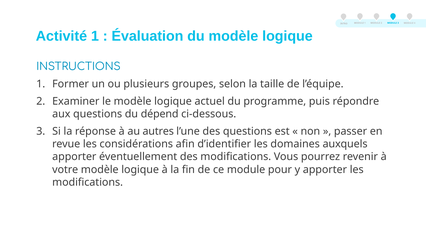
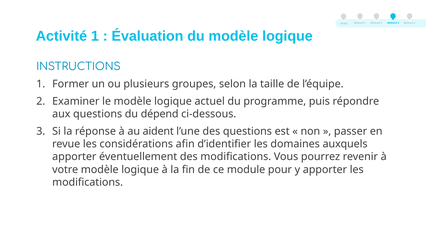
autres: autres -> aident
